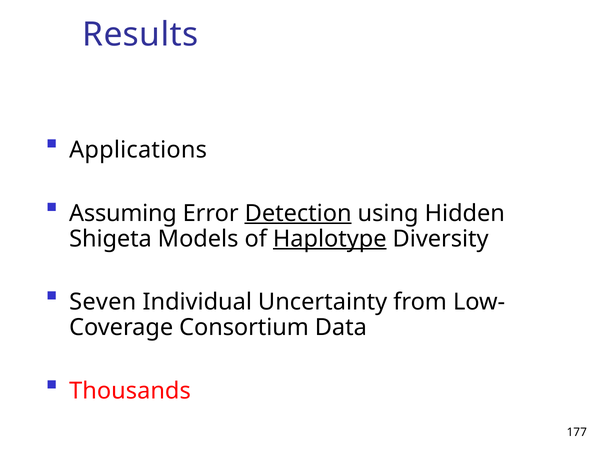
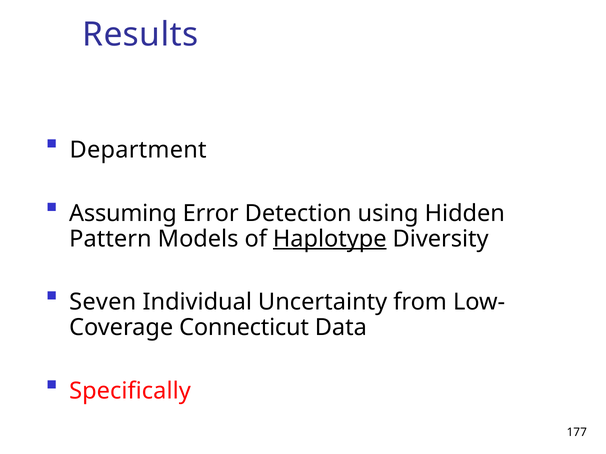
Applications: Applications -> Department
Detection underline: present -> none
Shigeta: Shigeta -> Pattern
Consortium: Consortium -> Connecticut
Thousands: Thousands -> Specifically
